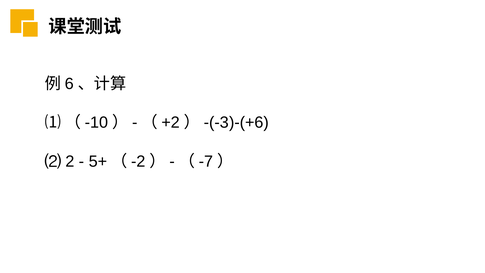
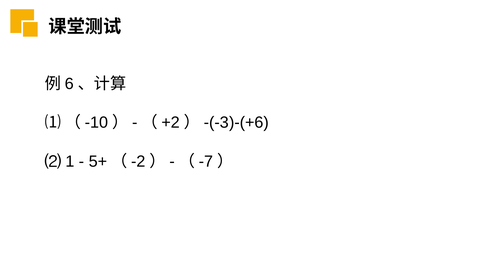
2: 2 -> 1
